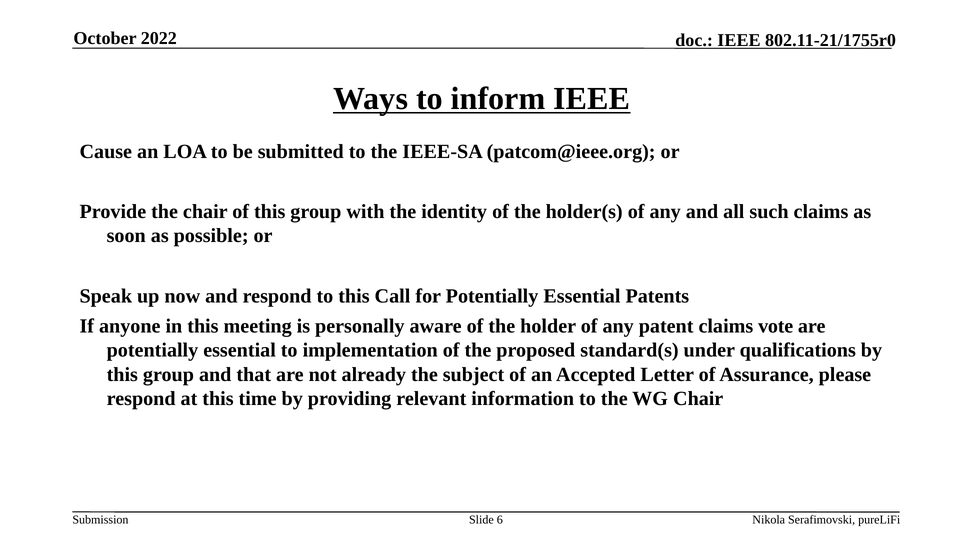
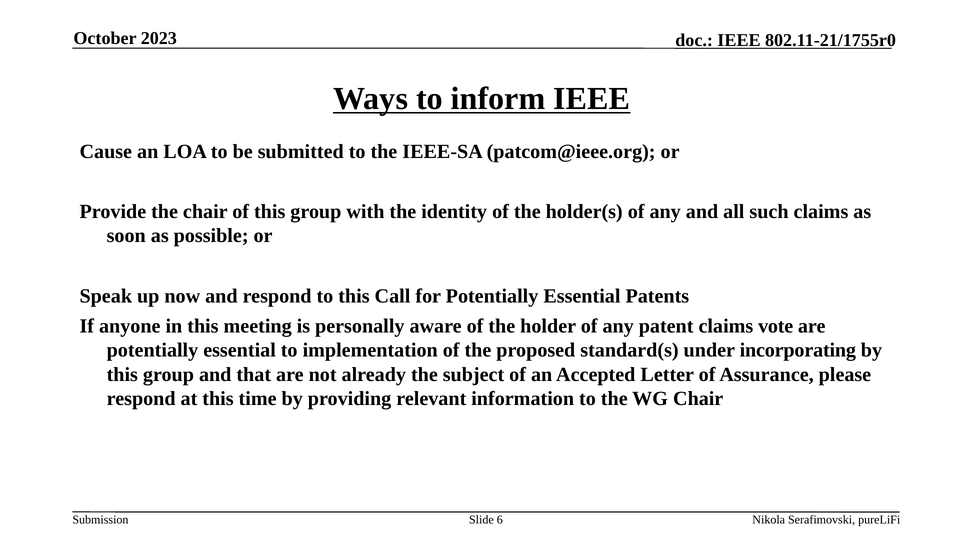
2022: 2022 -> 2023
qualifications: qualifications -> incorporating
